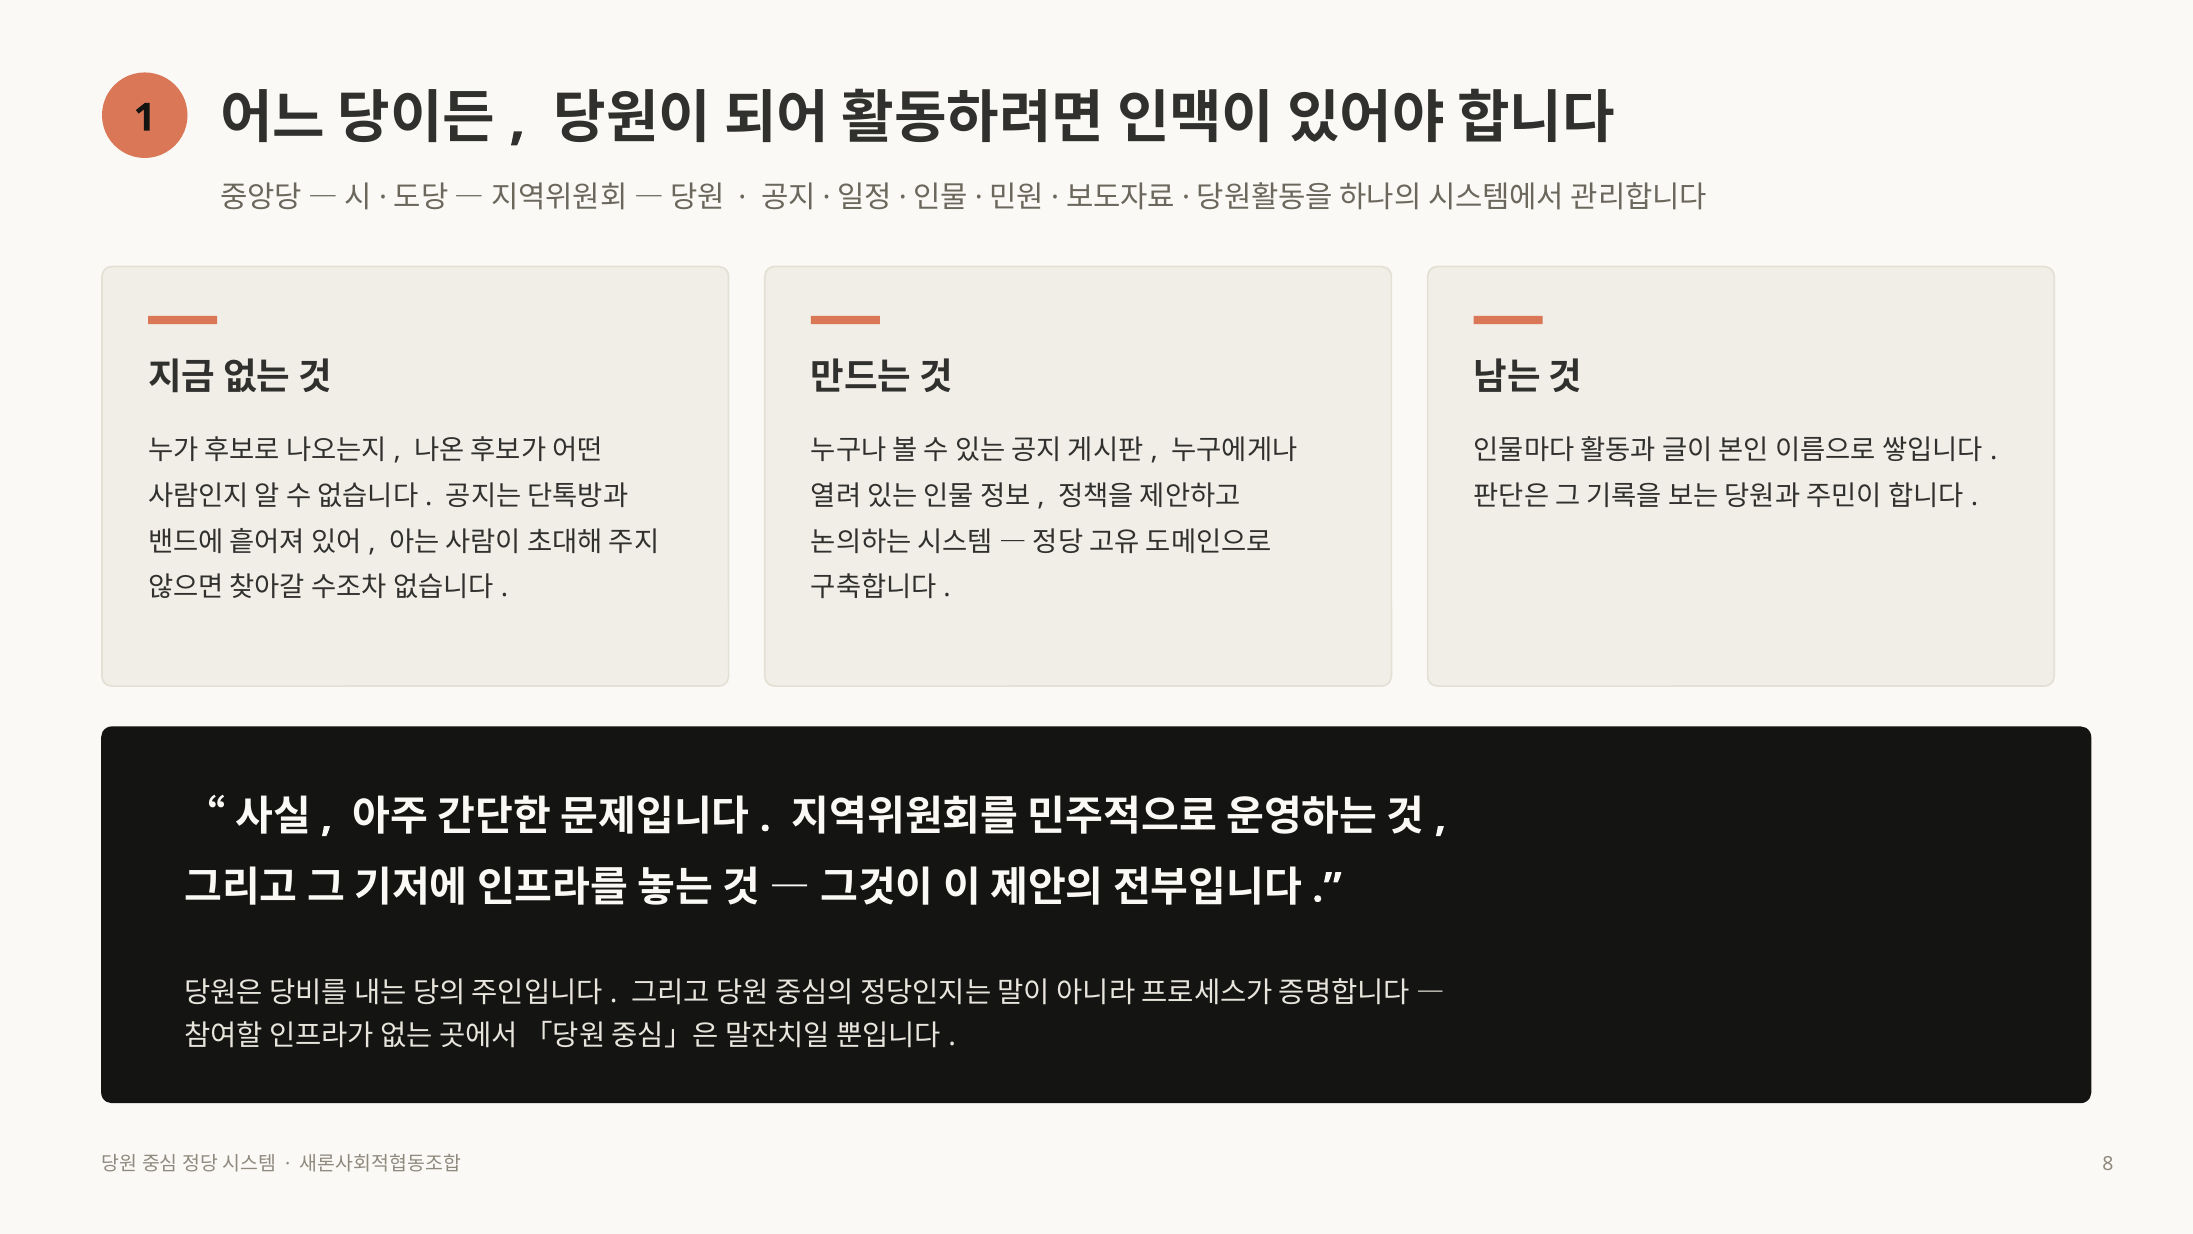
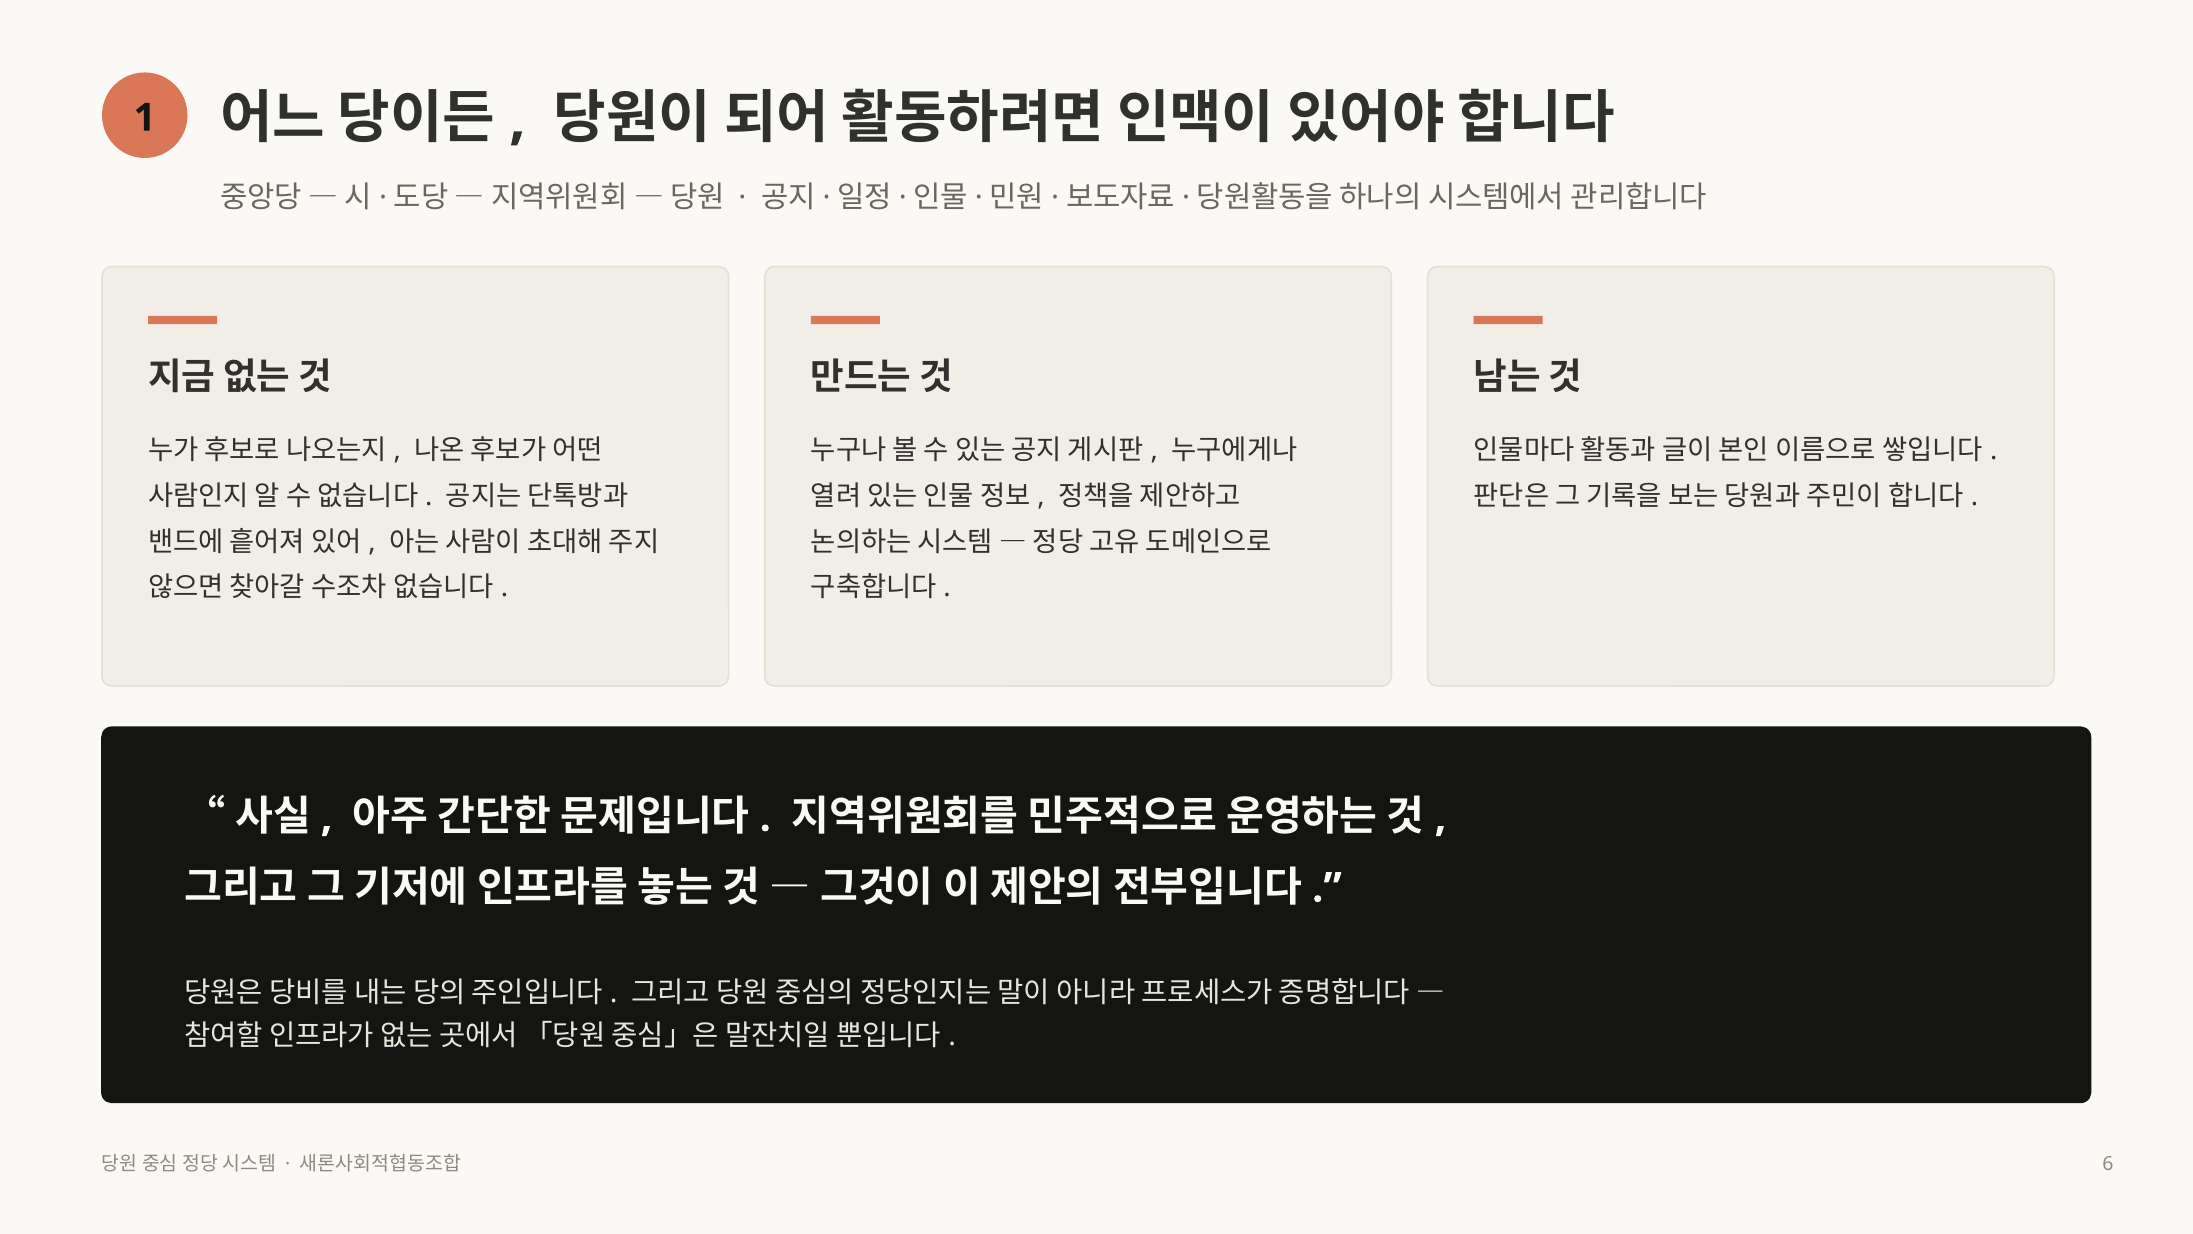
8: 8 -> 6
